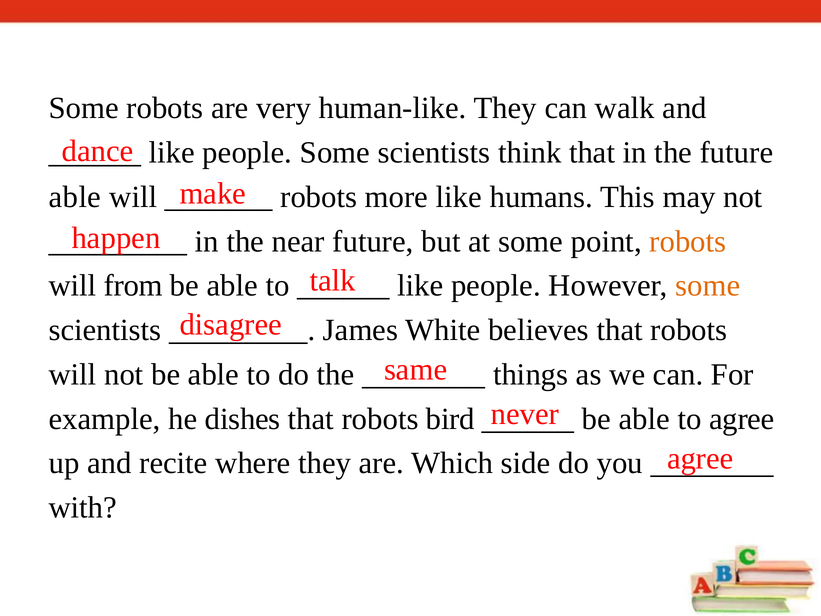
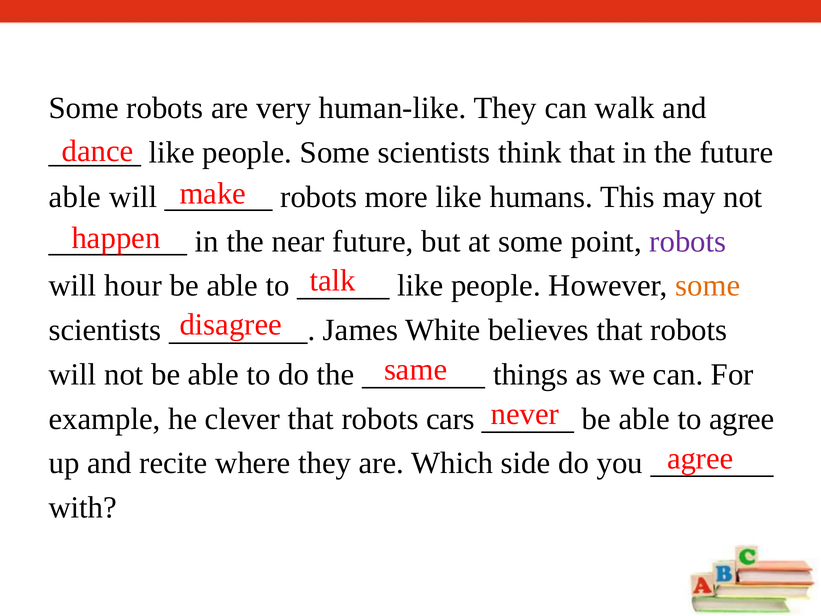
robots at (688, 241) colour: orange -> purple
from: from -> hour
dishes: dishes -> clever
bird: bird -> cars
